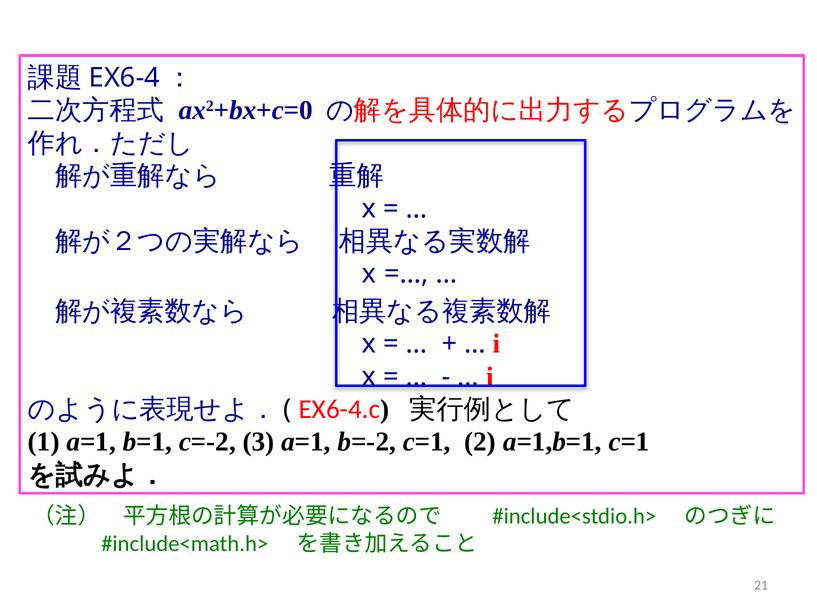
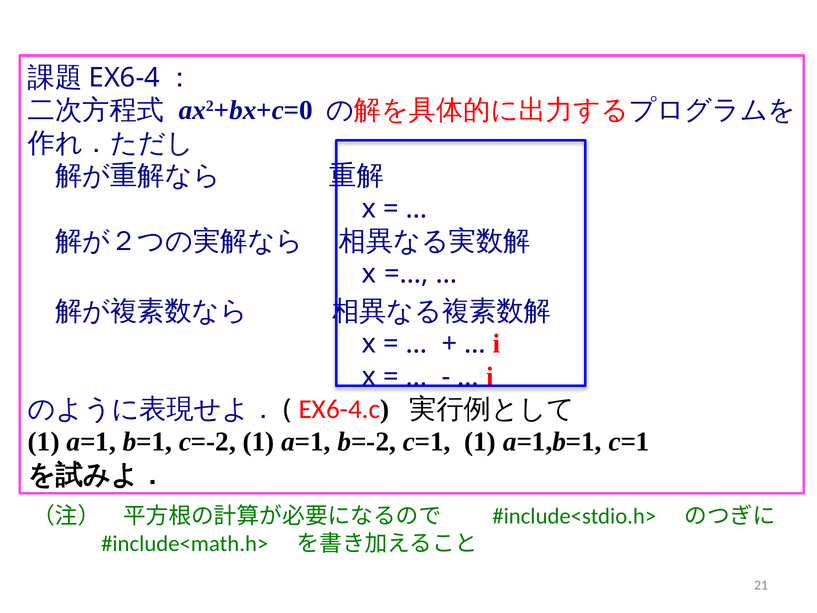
c=-2 3: 3 -> 1
c=1 2: 2 -> 1
